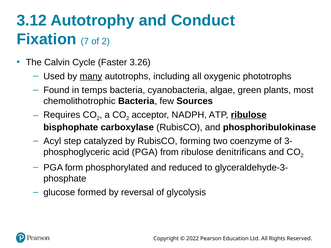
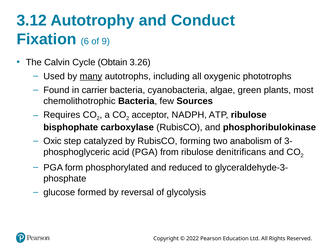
7: 7 -> 6
of 2: 2 -> 9
Faster: Faster -> Obtain
temps: temps -> carrier
ribulose at (249, 115) underline: present -> none
Acyl: Acyl -> Oxic
coenzyme: coenzyme -> anabolism
